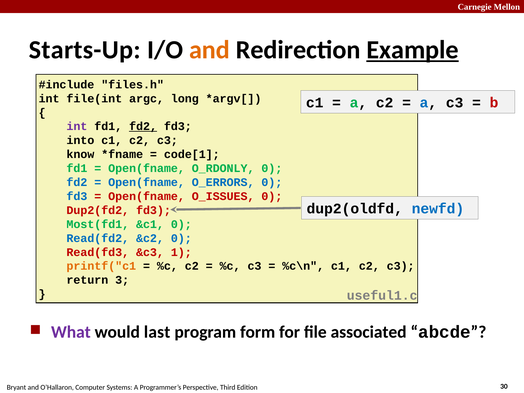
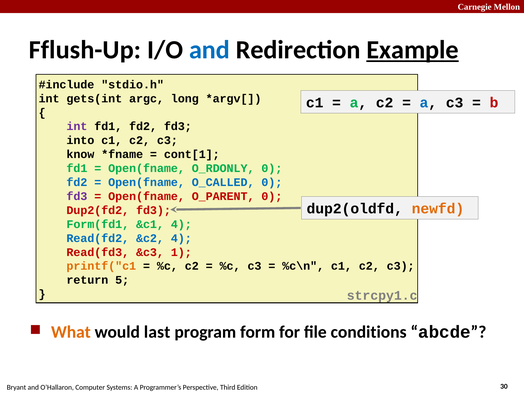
Starts-Up: Starts-Up -> Fflush-Up
and at (210, 50) colour: orange -> blue
files.h: files.h -> stdio.h
file(int: file(int -> gets(int
fd2 at (143, 126) underline: present -> none
code[1: code[1 -> cont[1
O_ERRORS: O_ERRORS -> O_CALLED
fd3 at (77, 196) colour: blue -> purple
O_ISSUES: O_ISSUES -> O_PARENT
newfd colour: blue -> orange
Most(fd1: Most(fd1 -> Form(fd1
&c1 0: 0 -> 4
&c2 0: 0 -> 4
3: 3 -> 5
useful1.c: useful1.c -> strcpy1.c
What colour: purple -> orange
associated: associated -> conditions
